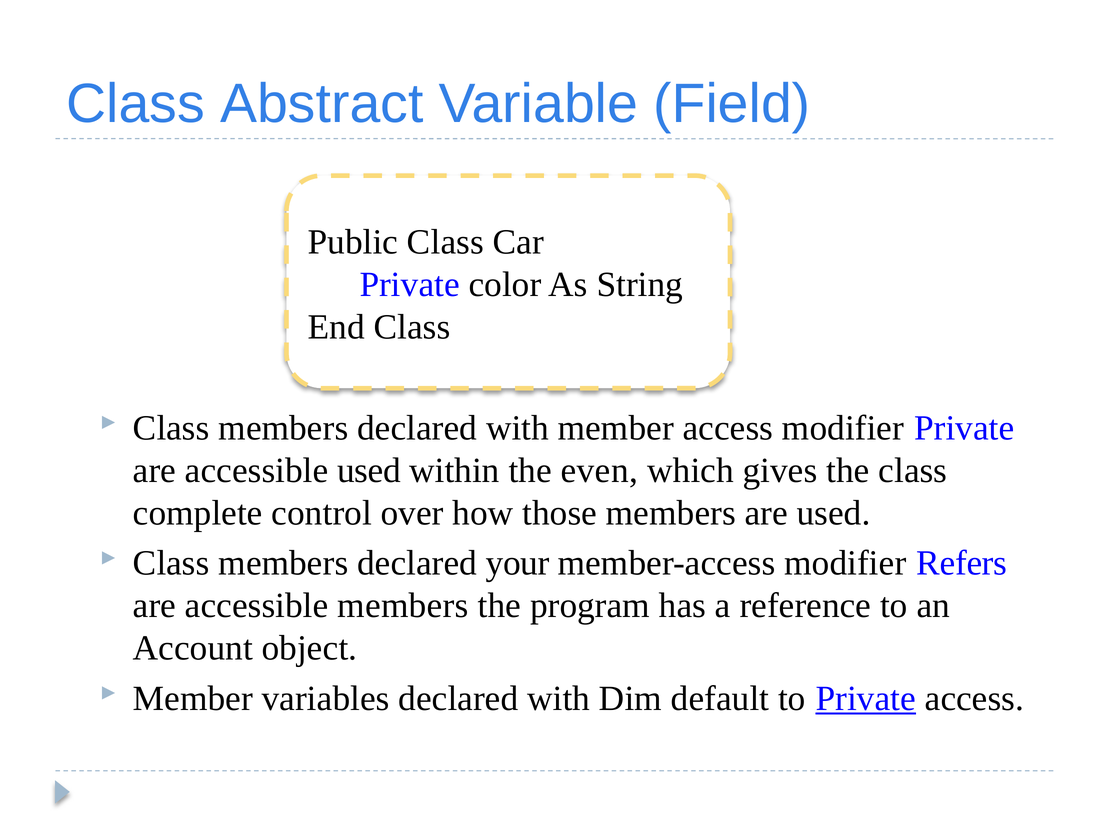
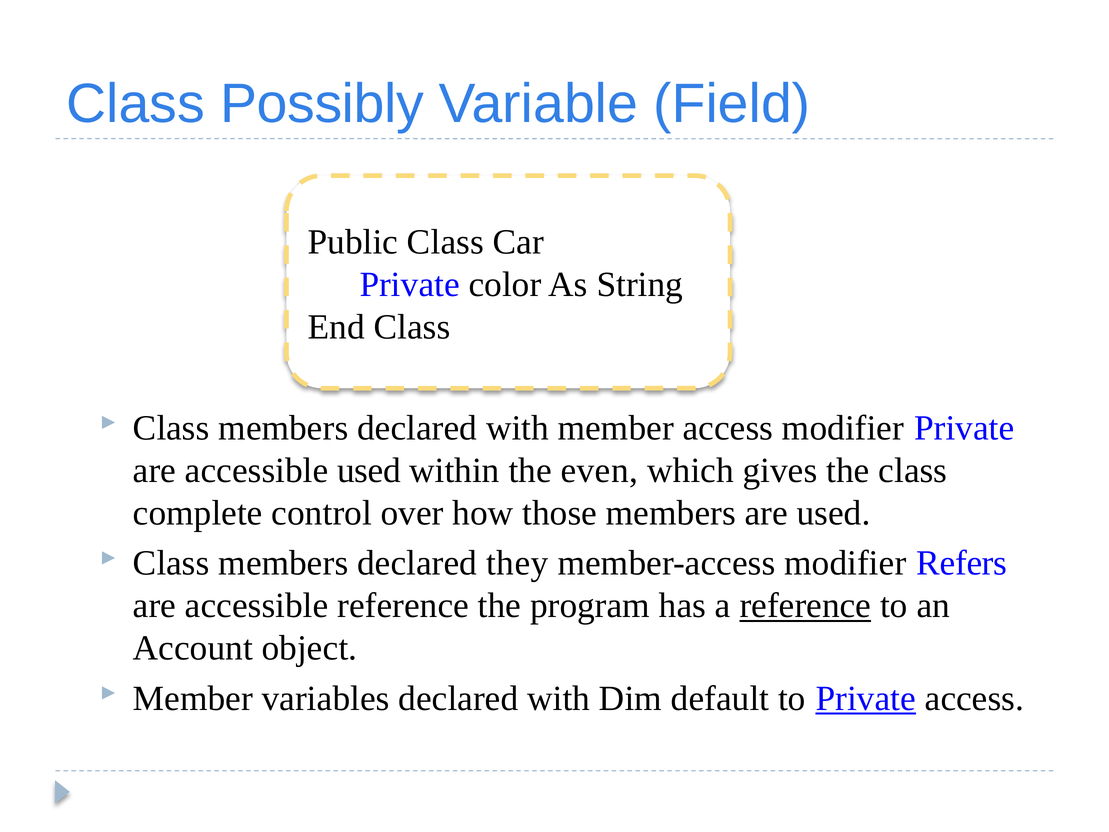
Abstract: Abstract -> Possibly
your: your -> they
accessible members: members -> reference
reference at (805, 606) underline: none -> present
